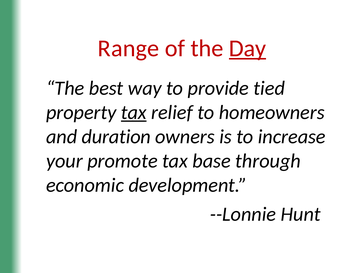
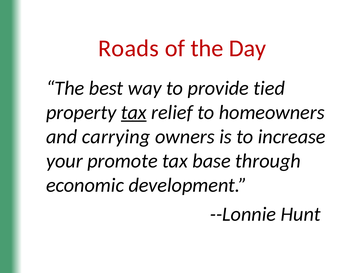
Range: Range -> Roads
Day underline: present -> none
duration: duration -> carrying
